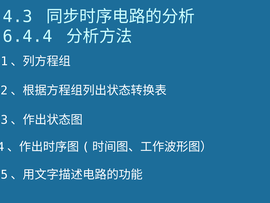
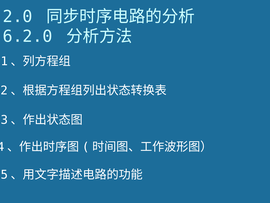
4.3: 4.3 -> 2.0
6.4.4: 6.4.4 -> 6.2.0
